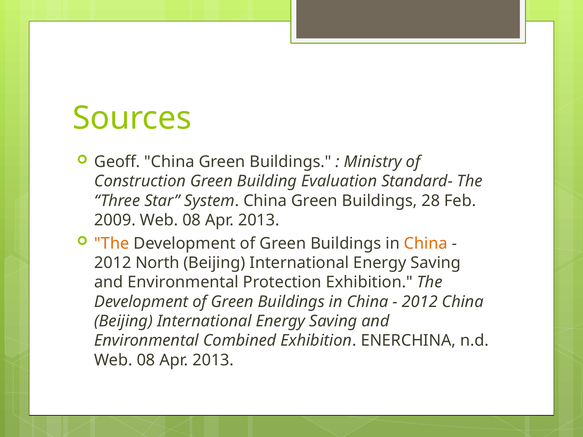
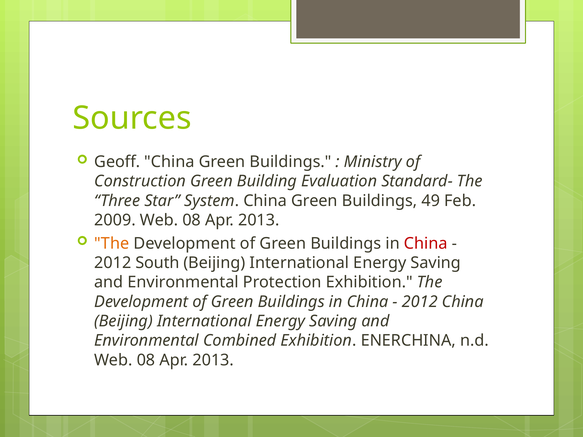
28: 28 -> 49
China at (426, 244) colour: orange -> red
North: North -> South
